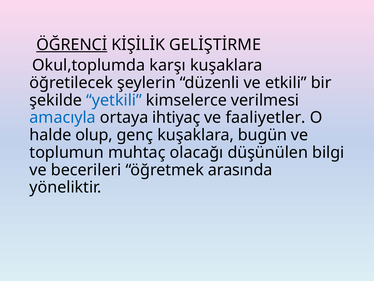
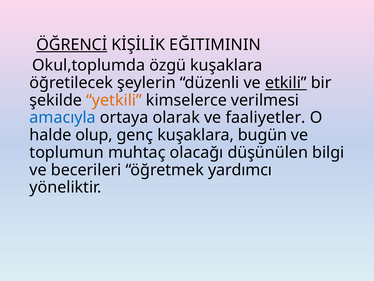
GELİŞTİRME: GELİŞTİRME -> EĞITIMININ
karşı: karşı -> özgü
etkili underline: none -> present
yetkili colour: blue -> orange
ihtiyaç: ihtiyaç -> olarak
arasında: arasında -> yardımcı
